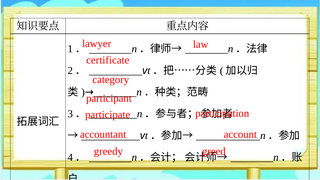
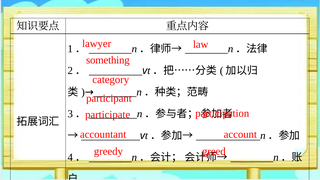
certificate: certificate -> something
